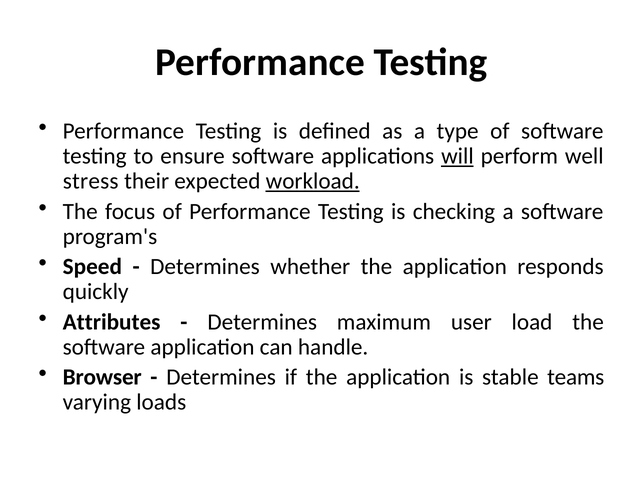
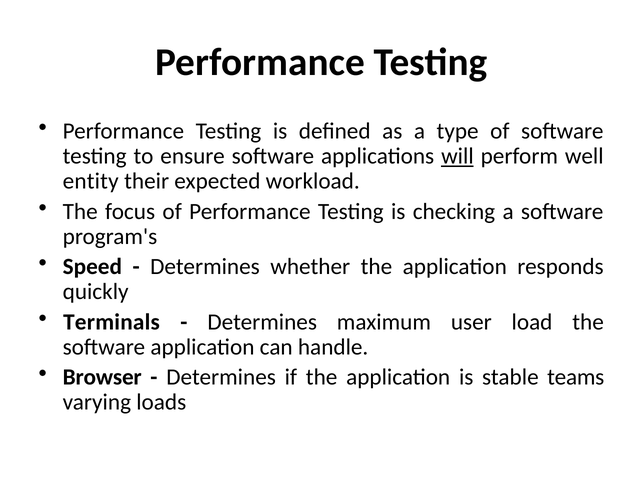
stress: stress -> entity
workload underline: present -> none
Attributes: Attributes -> Terminals
